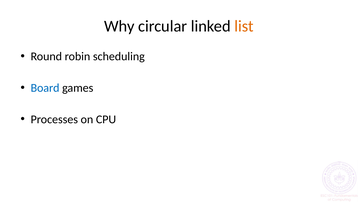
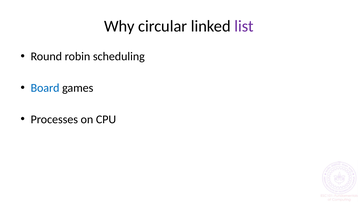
list colour: orange -> purple
